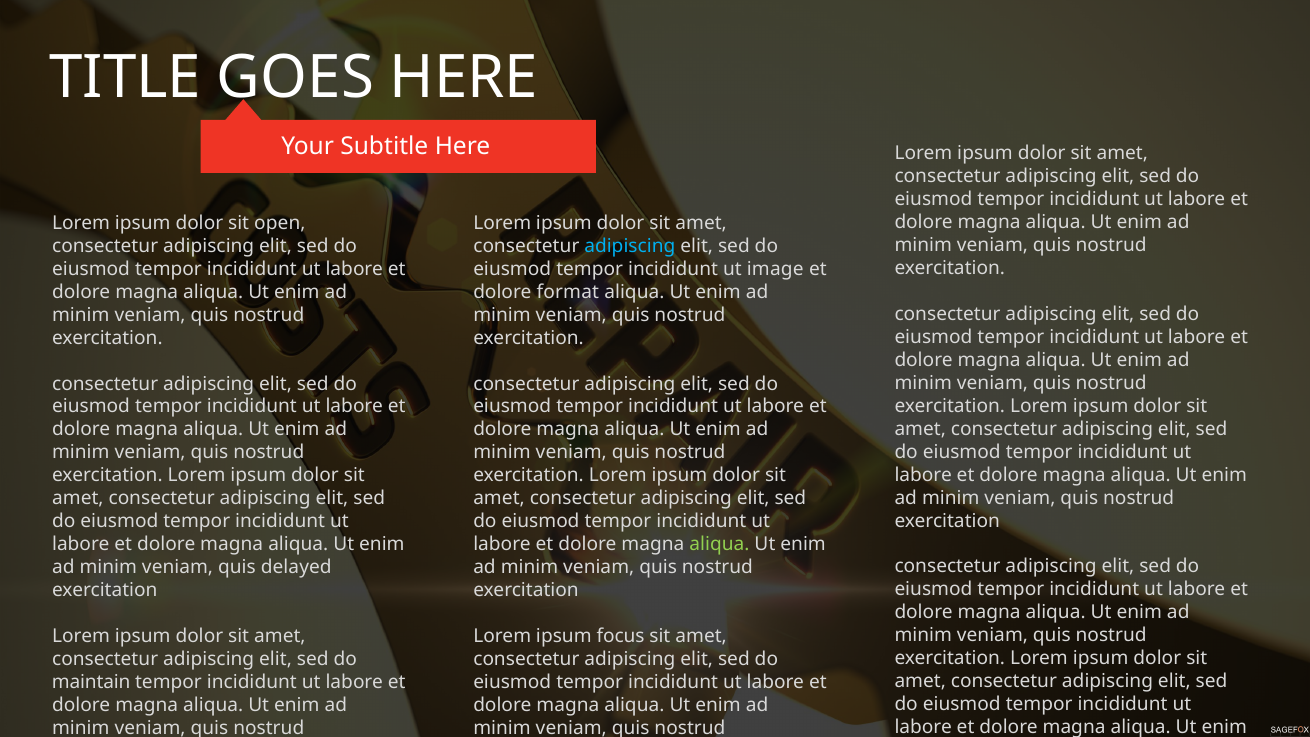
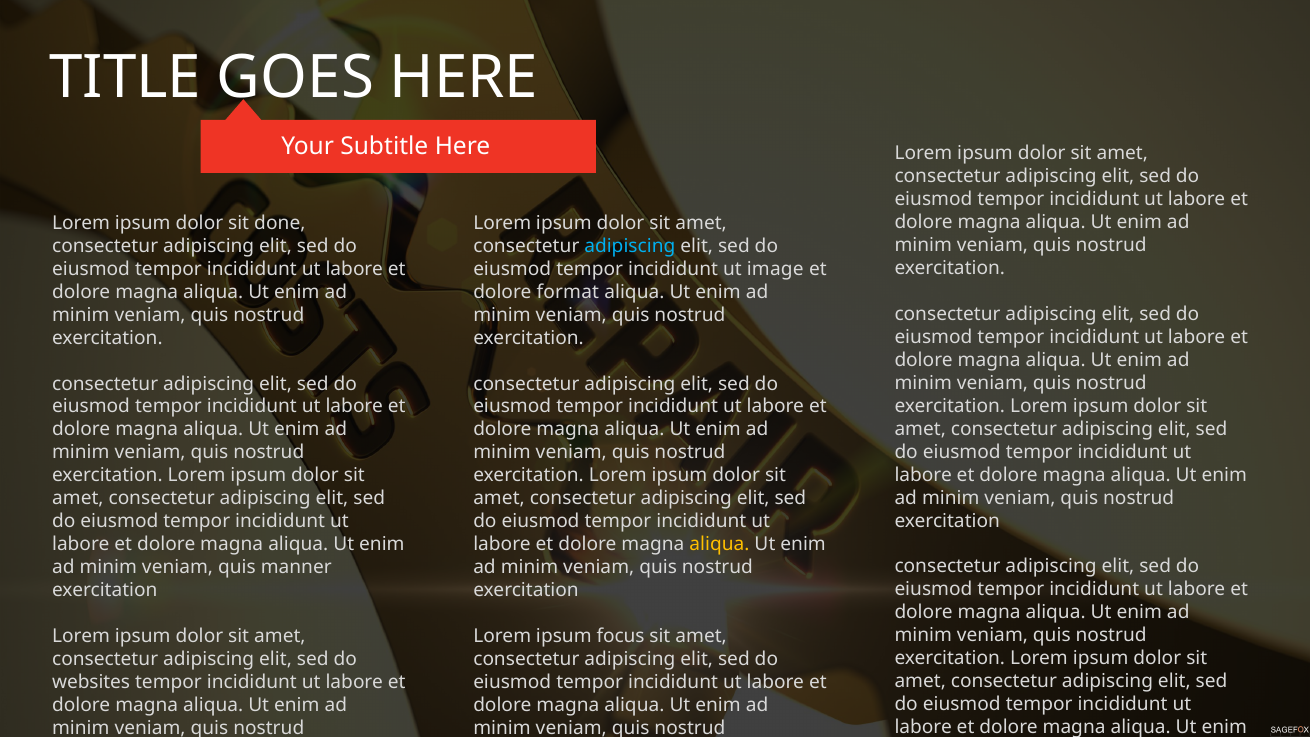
open: open -> done
aliqua at (719, 544) colour: light green -> yellow
delayed: delayed -> manner
maintain: maintain -> websites
